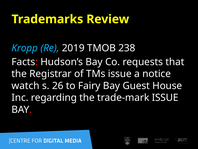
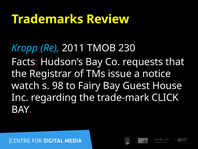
2019: 2019 -> 2011
238: 238 -> 230
26: 26 -> 98
trade-mark ISSUE: ISSUE -> CLICK
